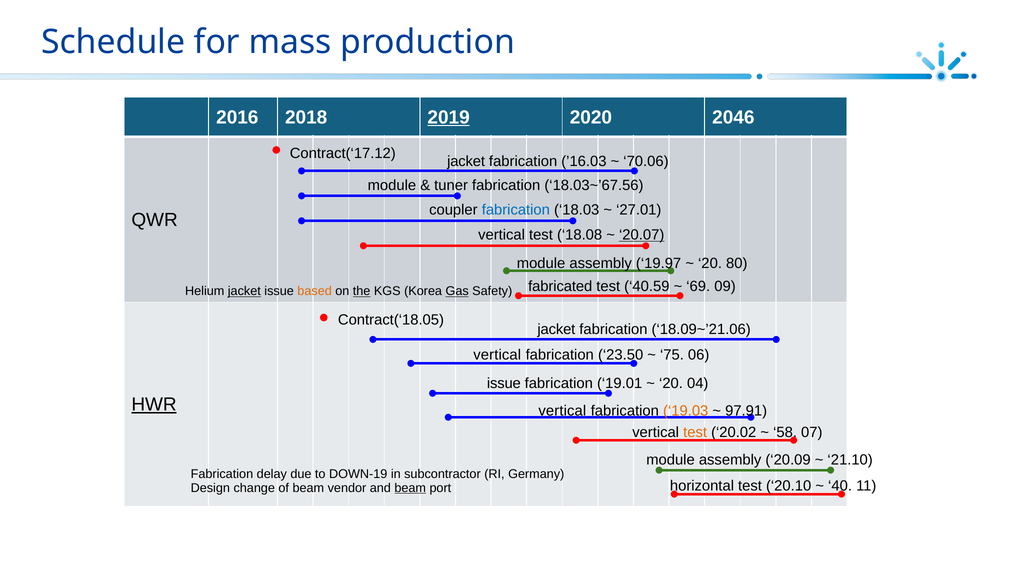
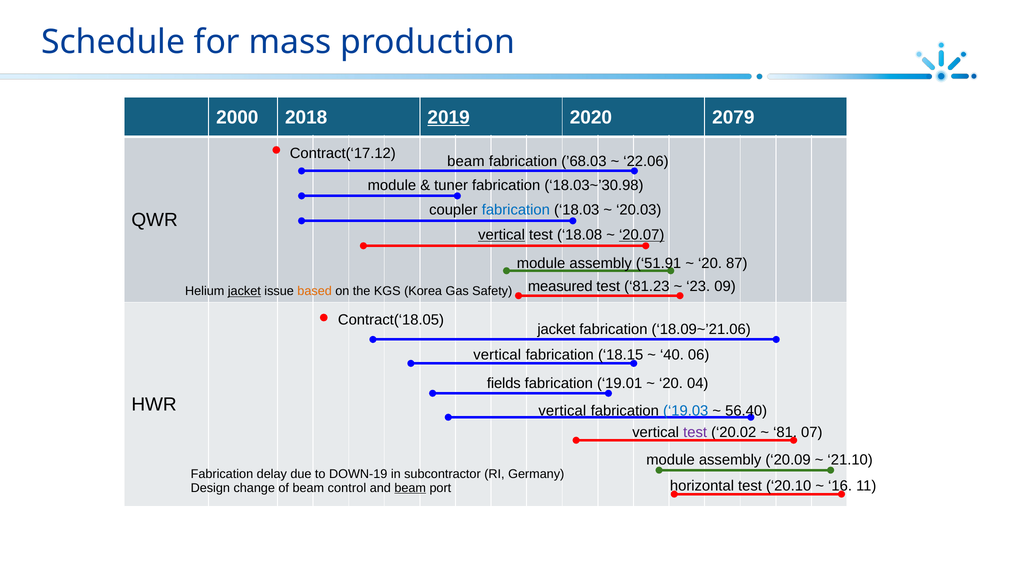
2016: 2016 -> 2000
2046: 2046 -> 2079
jacket at (466, 161): jacket -> beam
’16.03: ’16.03 -> ’68.03
70.06: 70.06 -> 22.06
18.03~’67.56: 18.03~’67.56 -> 18.03~’30.98
27.01: 27.01 -> 20.03
vertical at (502, 235) underline: none -> present
19.97: 19.97 -> 51.91
80: 80 -> 87
fabricated: fabricated -> measured
40.59: 40.59 -> 81.23
69: 69 -> 23
the underline: present -> none
Gas underline: present -> none
23.50: 23.50 -> 18.15
75: 75 -> 40
issue at (504, 383): issue -> fields
HWR underline: present -> none
19.03 colour: orange -> blue
97.91: 97.91 -> 56.40
test at (695, 432) colour: orange -> purple
58: 58 -> 81
40: 40 -> 16
vendor: vendor -> control
